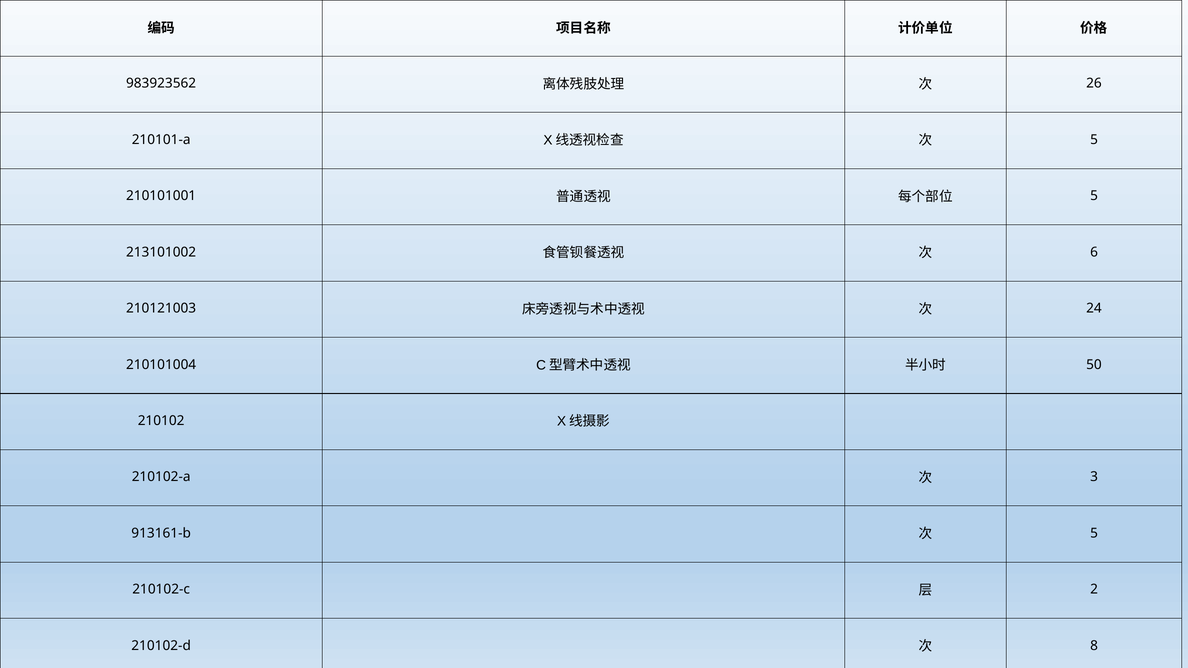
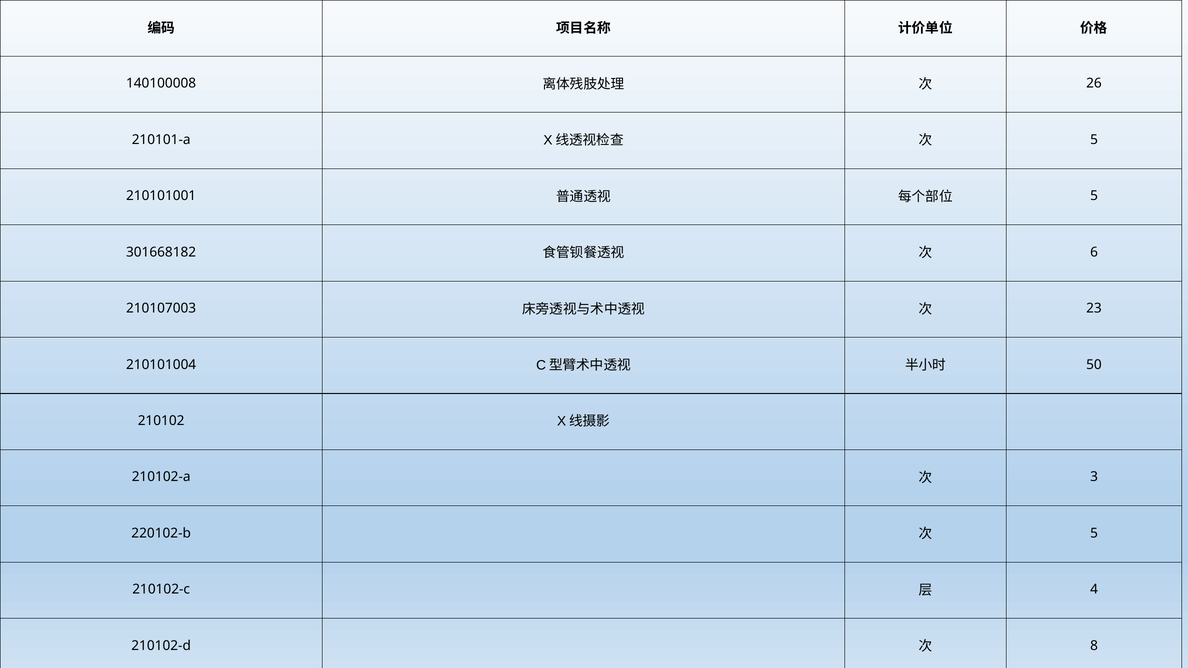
983923562: 983923562 -> 140100008
213101002: 213101002 -> 301668182
210121003: 210121003 -> 210107003
24: 24 -> 23
913161-b: 913161-b -> 220102-b
2: 2 -> 4
